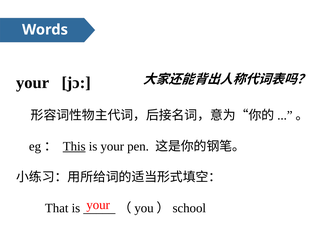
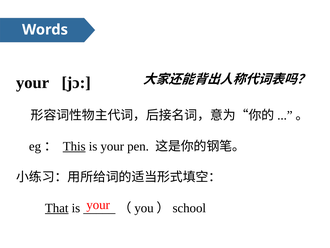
That underline: none -> present
